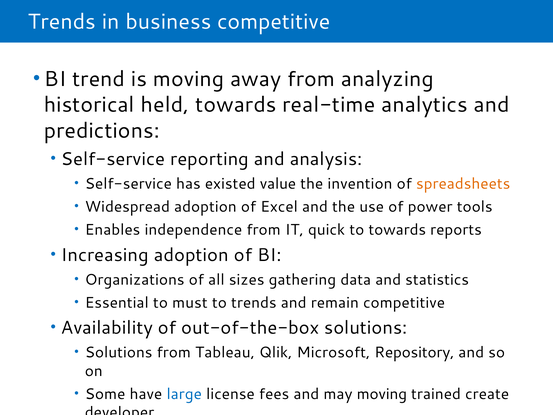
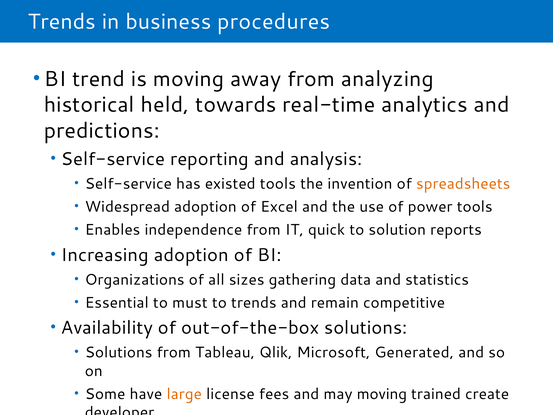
business competitive: competitive -> procedures
existed value: value -> tools
to towards: towards -> solution
Repository: Repository -> Generated
large colour: blue -> orange
